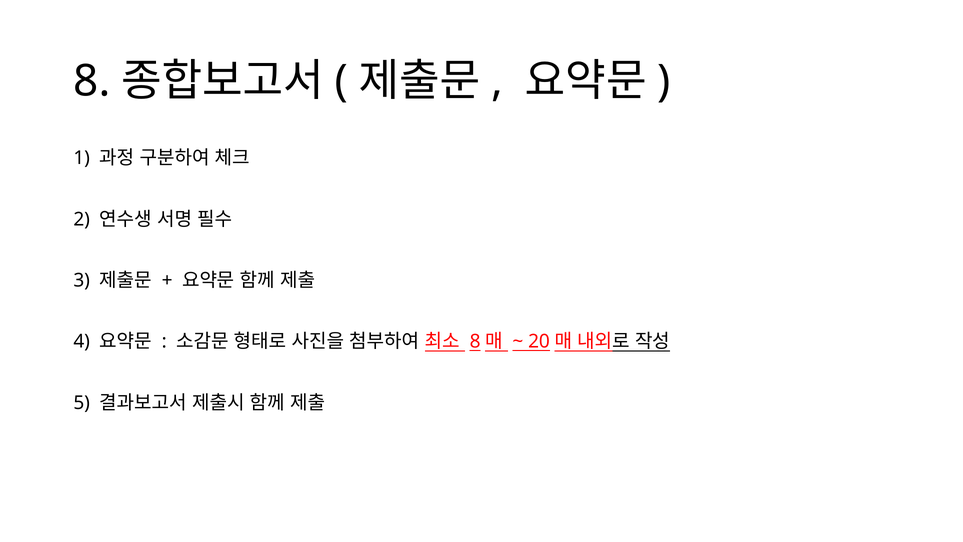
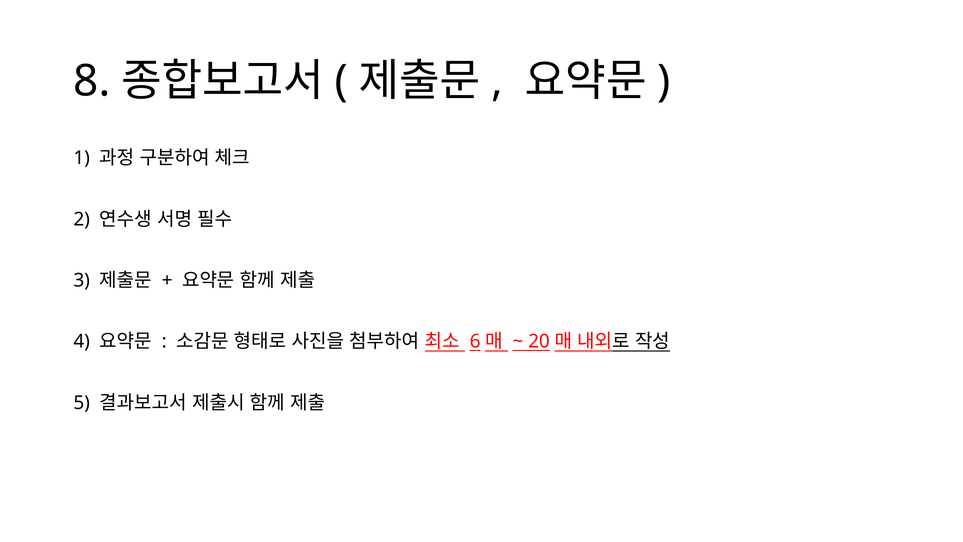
8 at (475, 341): 8 -> 6
